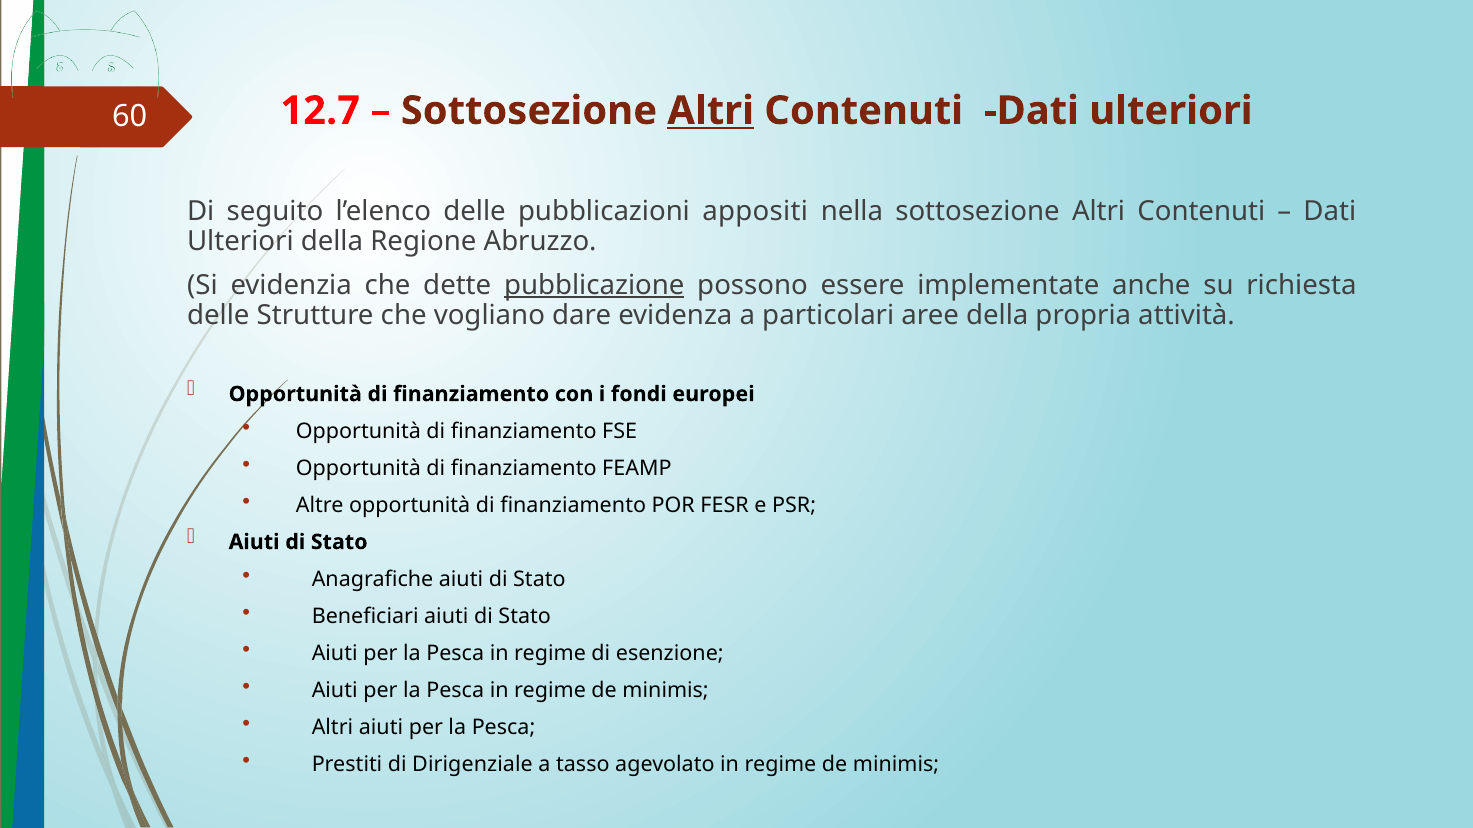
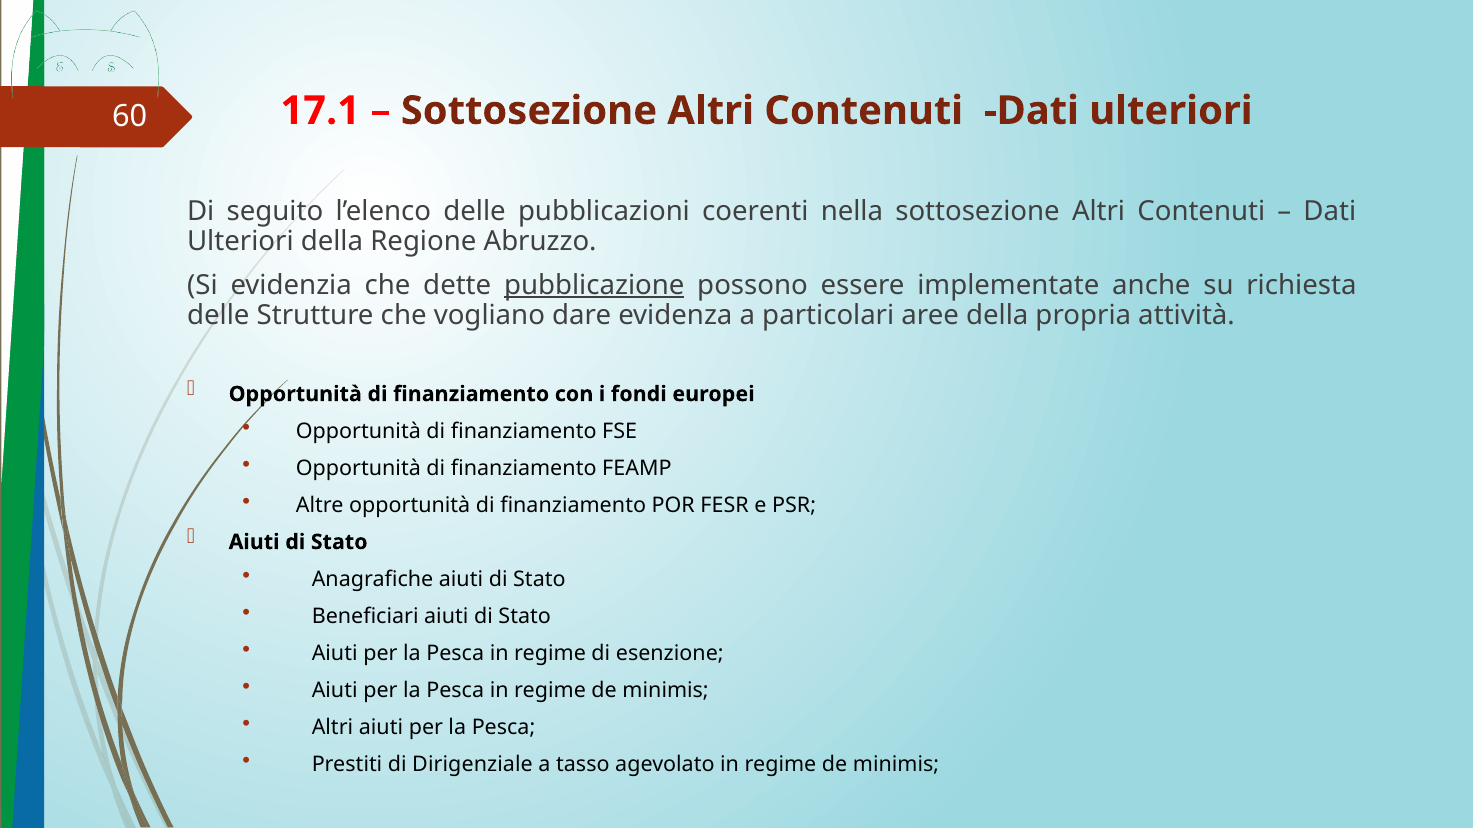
12.7: 12.7 -> 17.1
Altri at (711, 111) underline: present -> none
appositi: appositi -> coerenti
